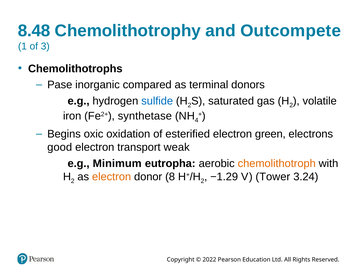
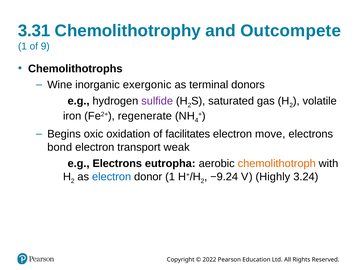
8.48: 8.48 -> 3.31
3: 3 -> 9
Pase: Pase -> Wine
compared: compared -> exergonic
sulfide colour: blue -> purple
synthetase: synthetase -> regenerate
esterified: esterified -> facilitates
green: green -> move
good: good -> bond
Minimum at (117, 163): Minimum -> Electrons
electron at (112, 177) colour: orange -> blue
donor 8: 8 -> 1
−1.29: −1.29 -> −9.24
Tower: Tower -> Highly
